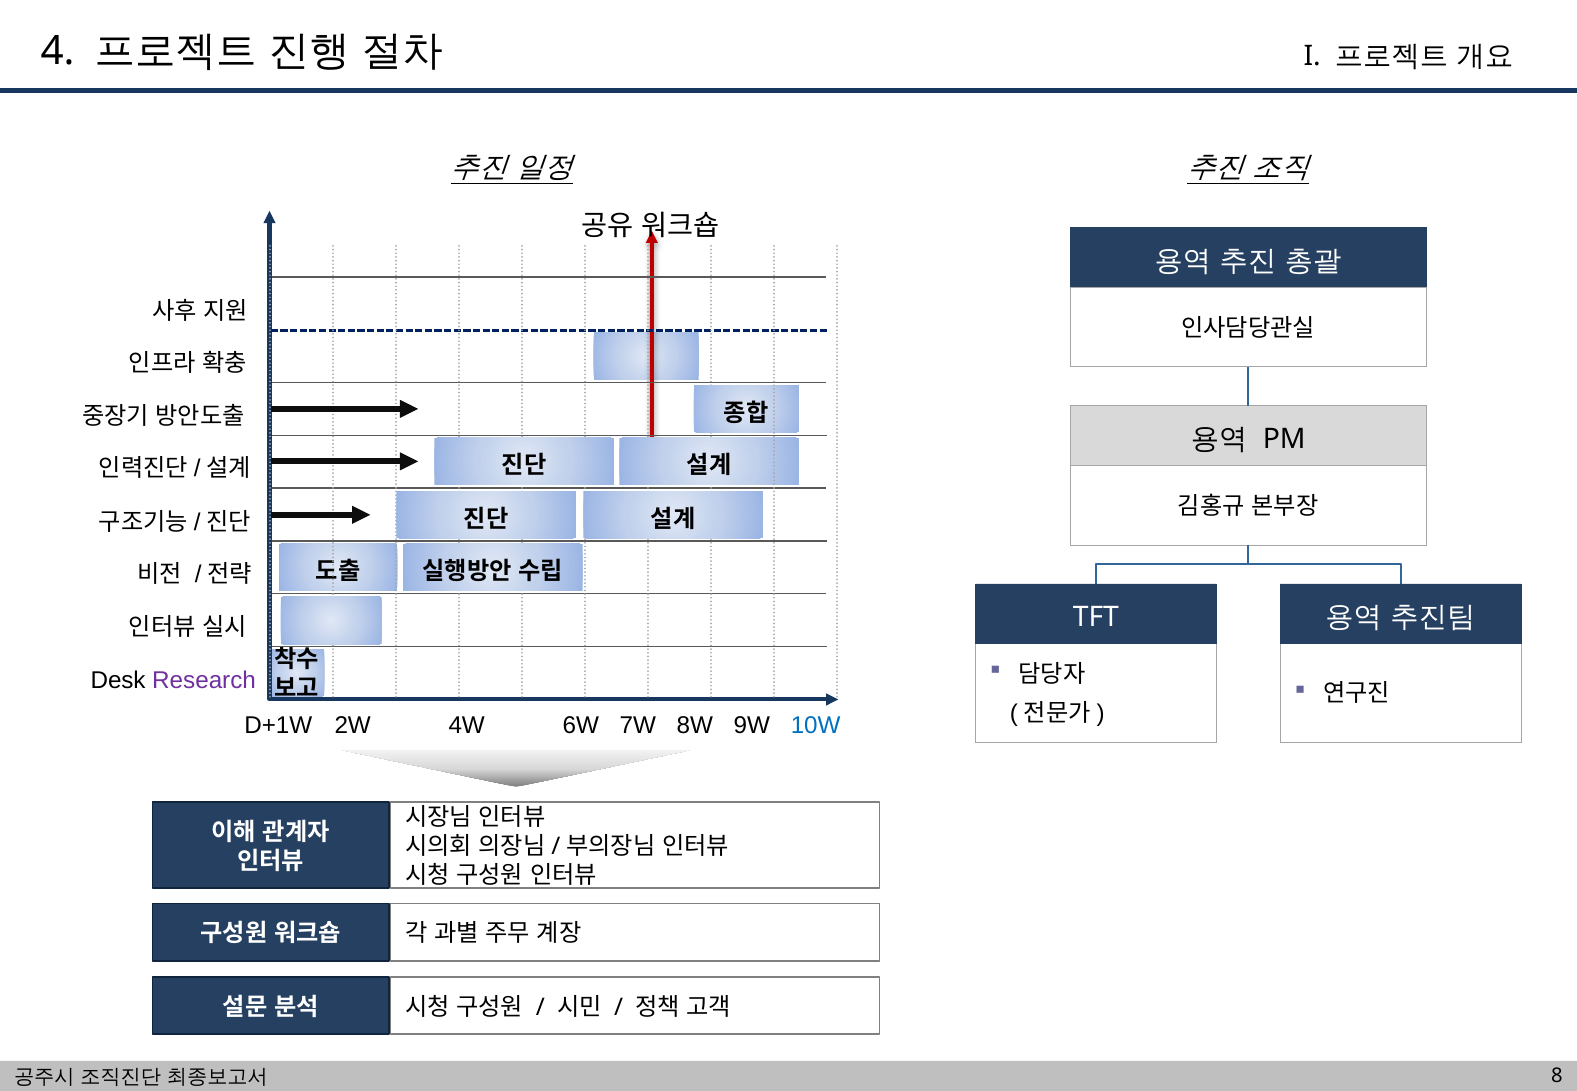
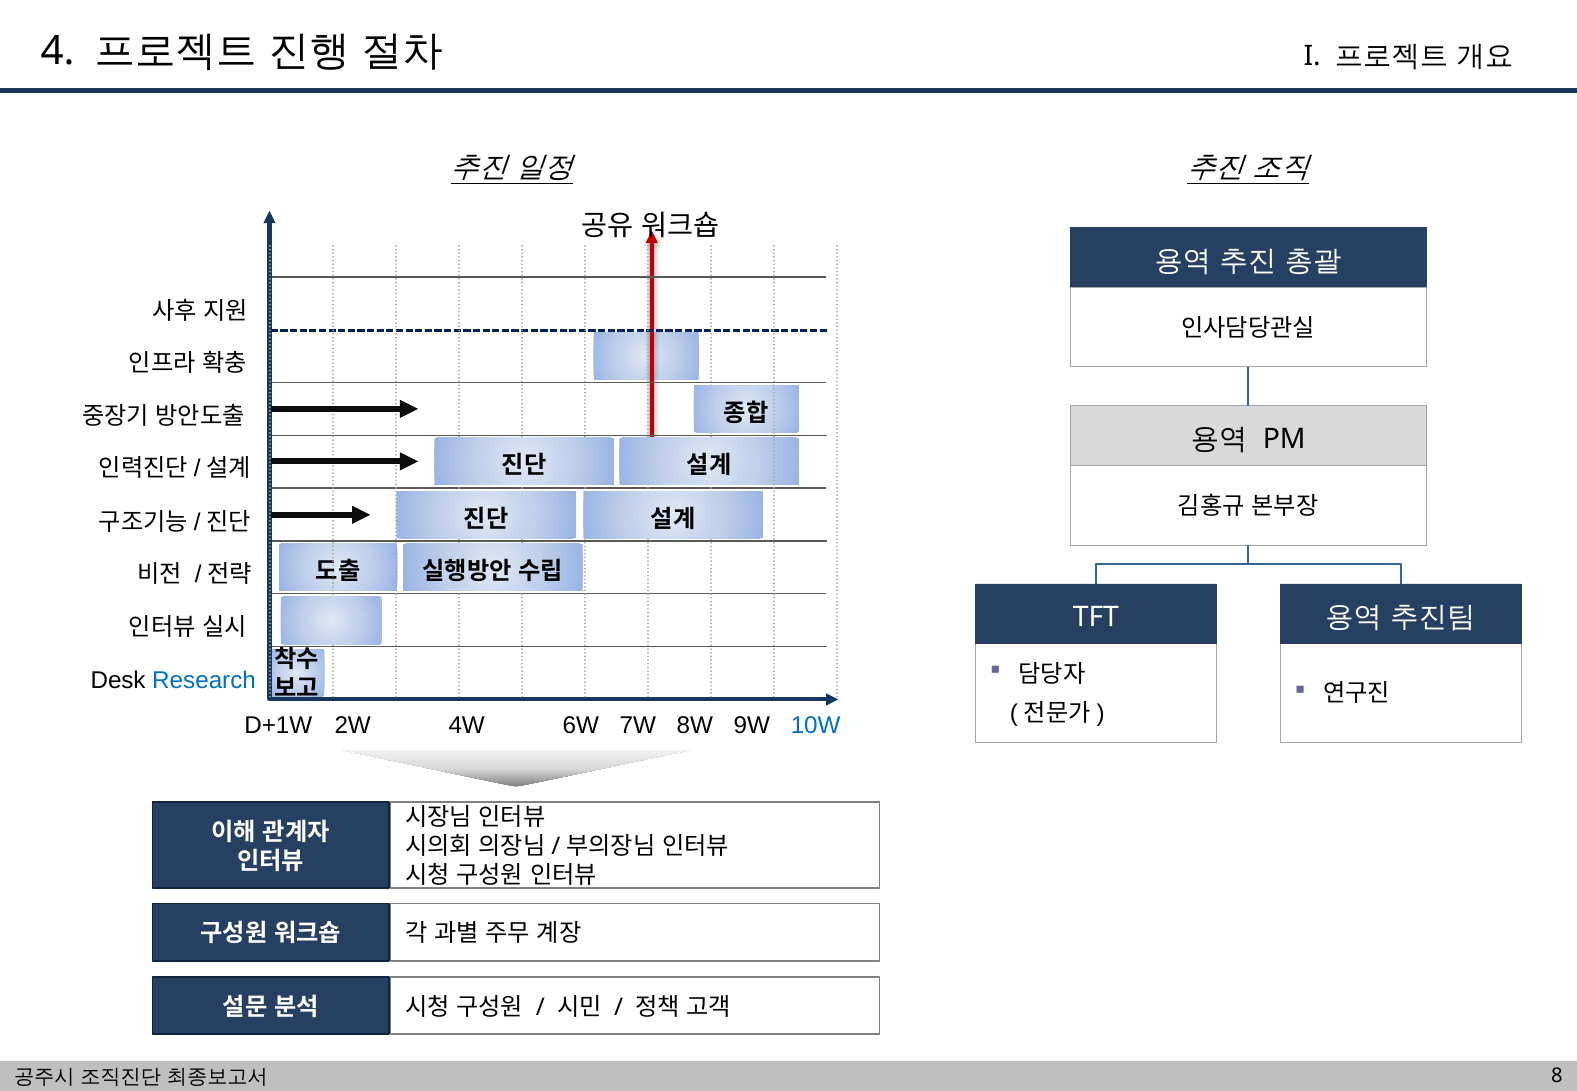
Research colour: purple -> blue
